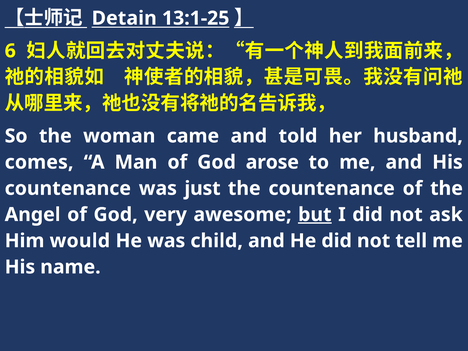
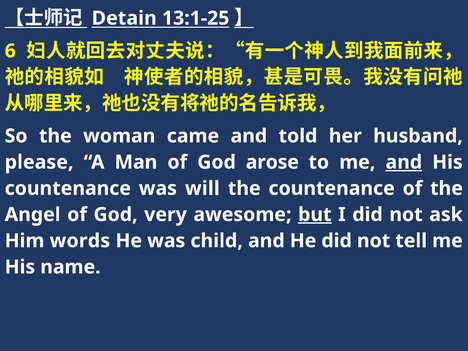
comes: comes -> please
and at (404, 162) underline: none -> present
just: just -> will
would: would -> words
